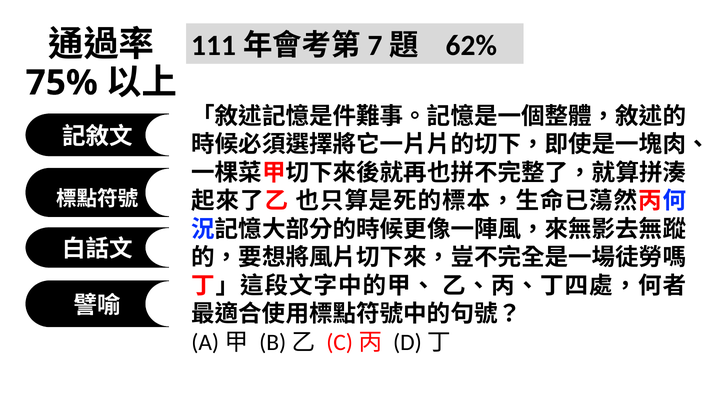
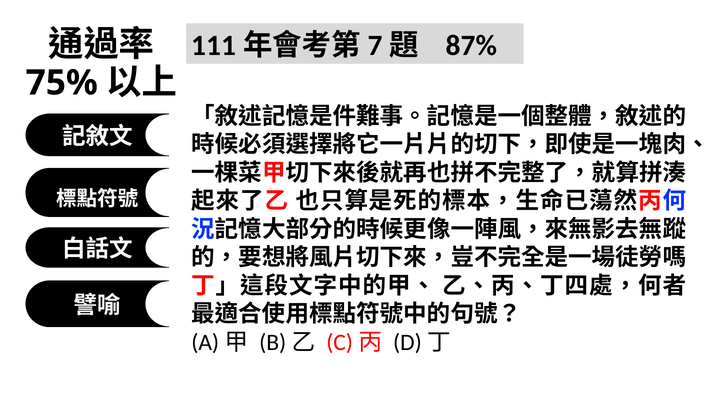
62%: 62% -> 87%
